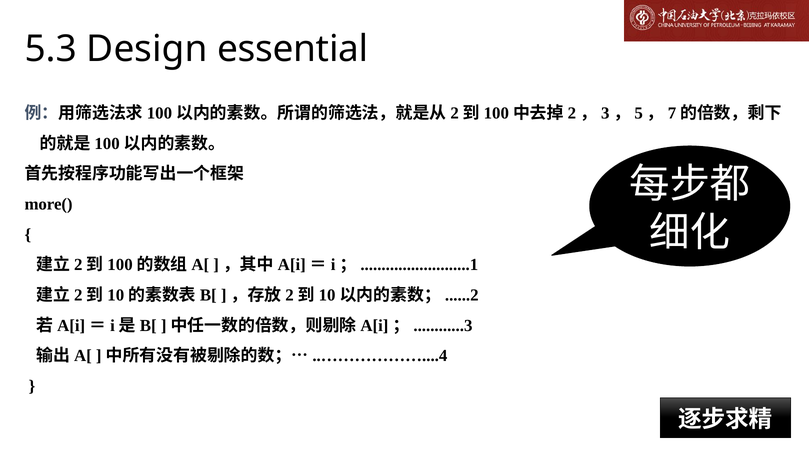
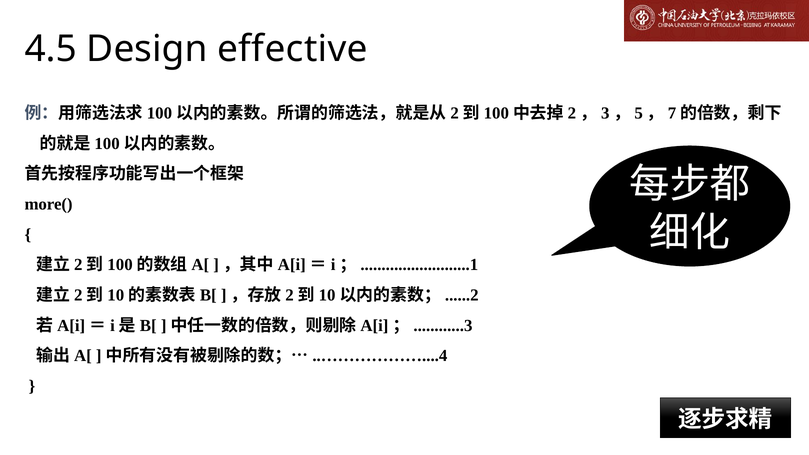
5.3: 5.3 -> 4.5
essential: essential -> effective
